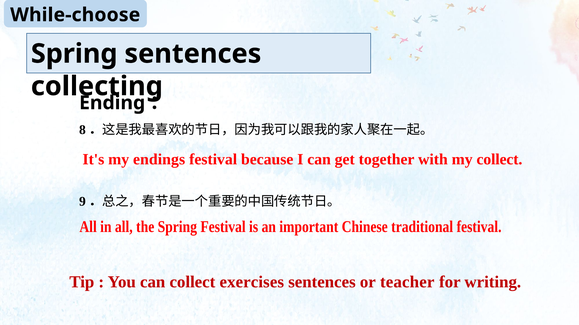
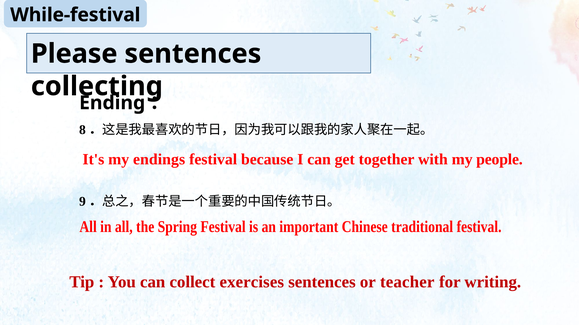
While-choose: While-choose -> While-festival
Spring at (74, 54): Spring -> Please
my collect: collect -> people
